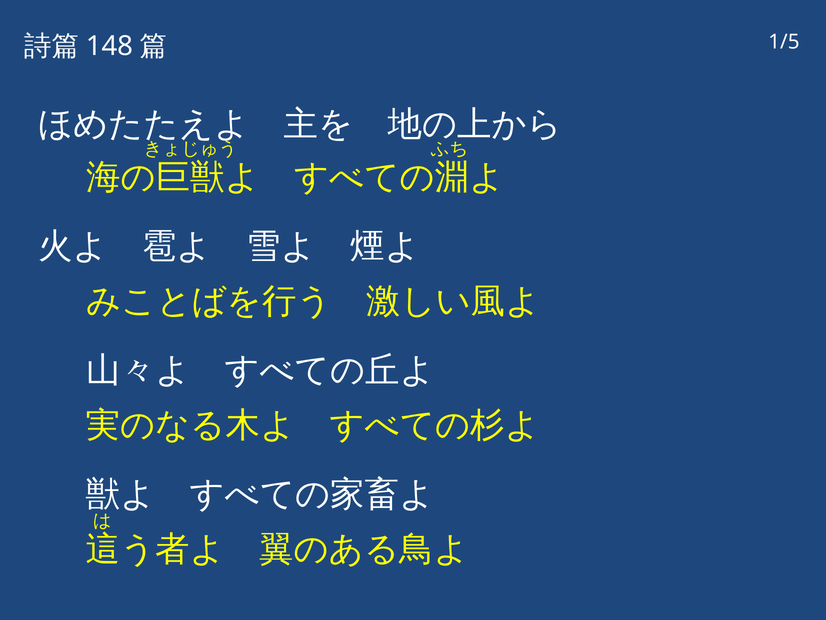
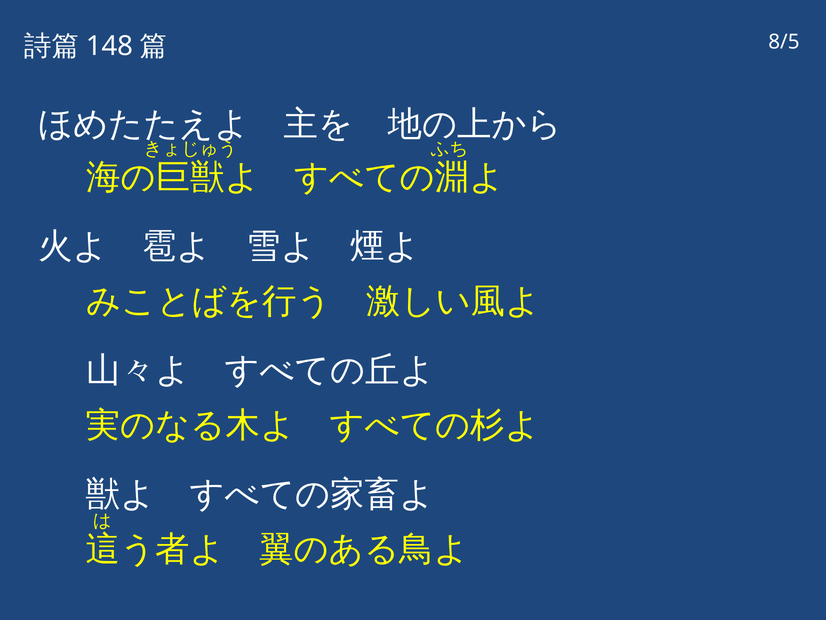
1/5: 1/5 -> 8/5
